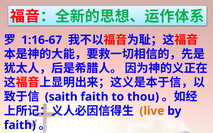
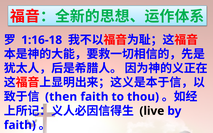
1:16-67: 1:16-67 -> 1:16-18
saith: saith -> then
live colour: orange -> black
